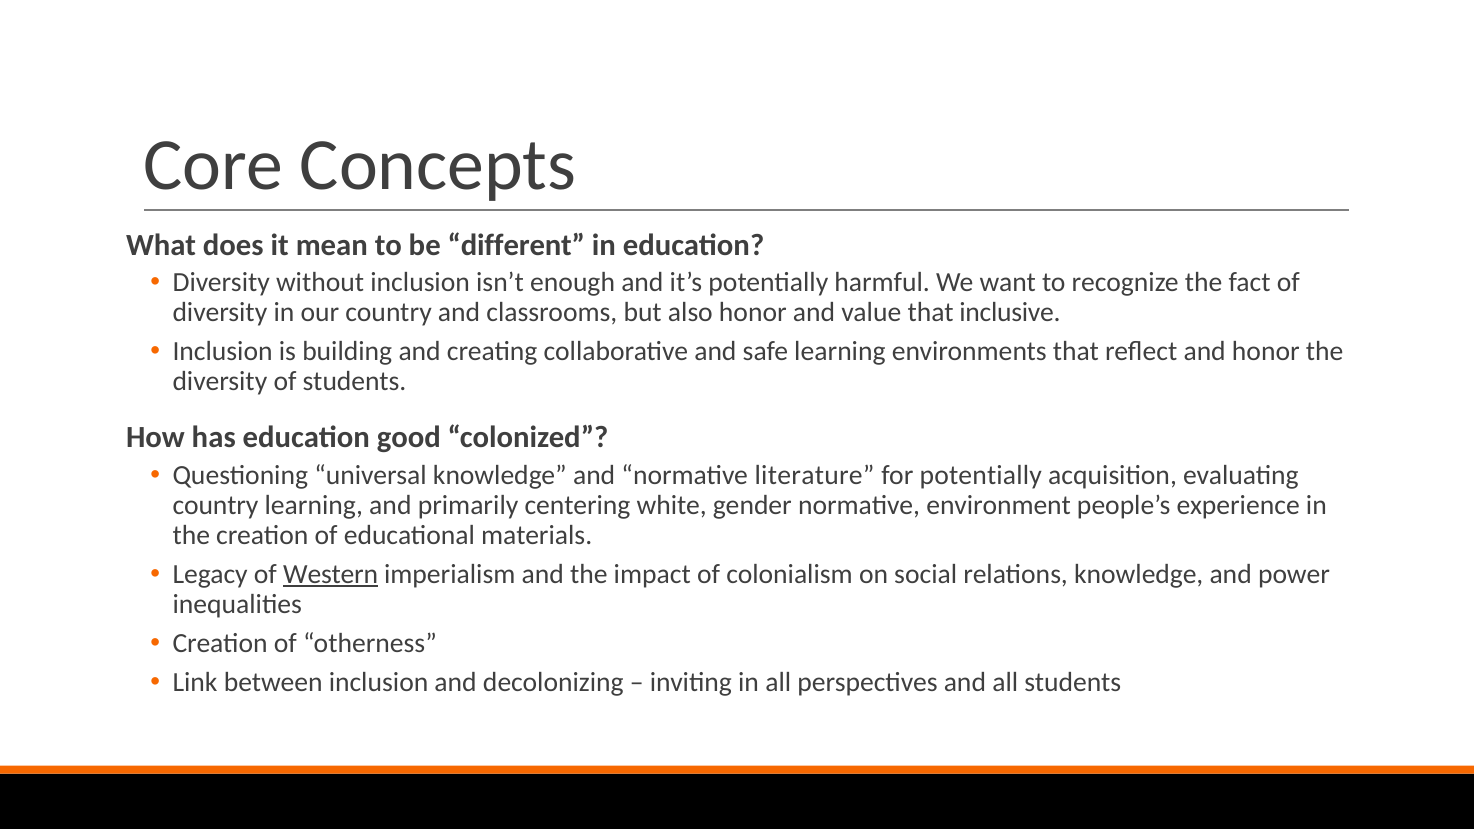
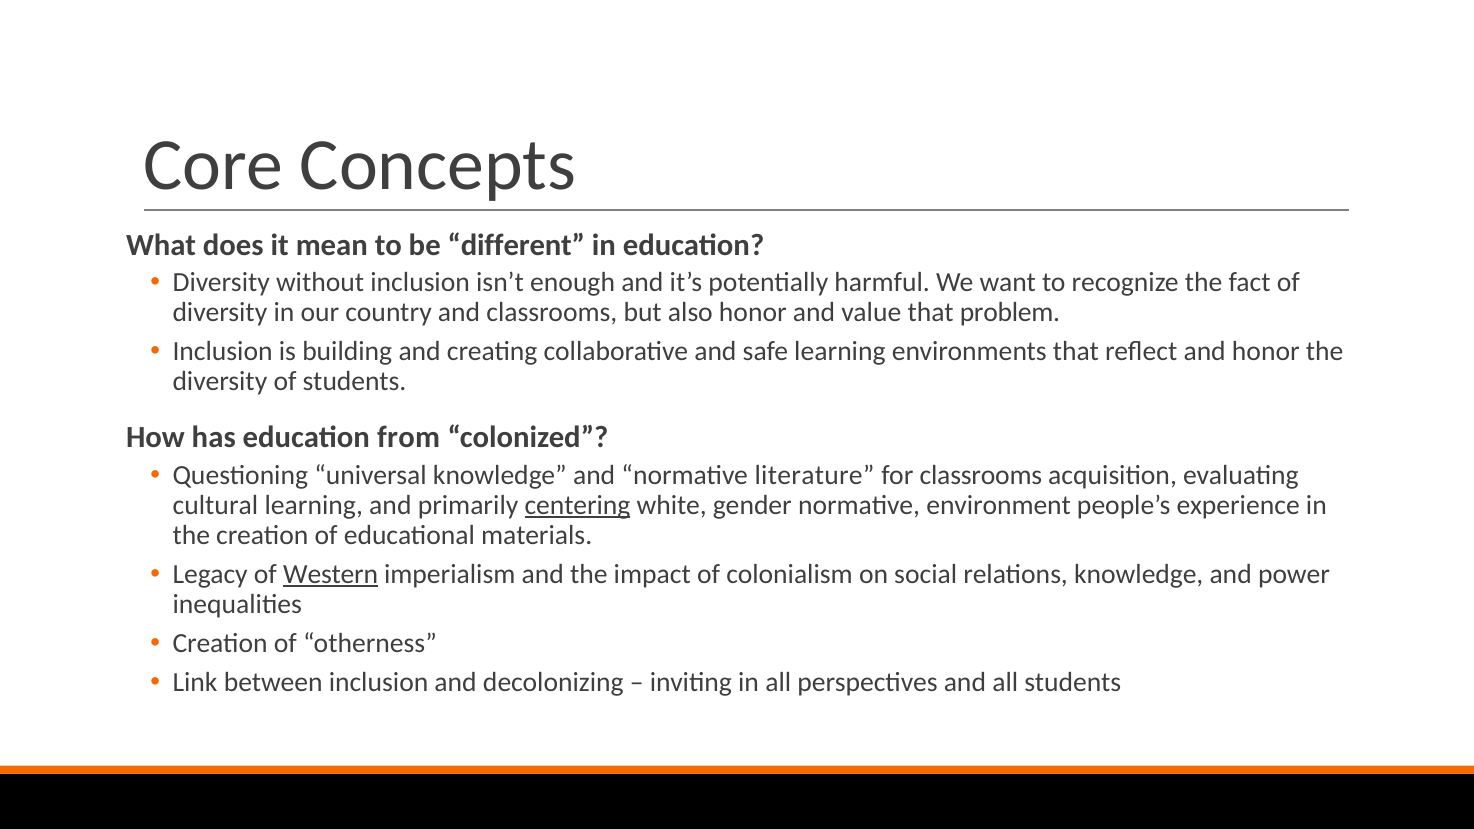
inclusive: inclusive -> problem
good: good -> from
for potentially: potentially -> classrooms
country at (216, 505): country -> cultural
centering underline: none -> present
